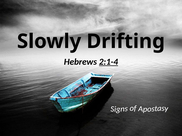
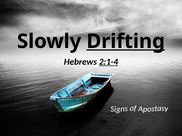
Drifting underline: none -> present
